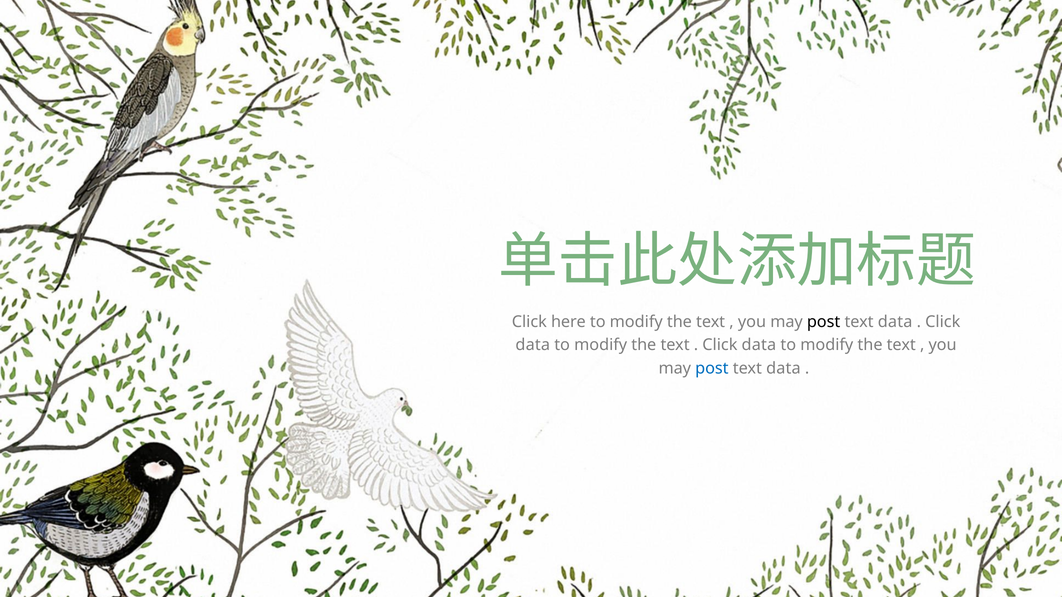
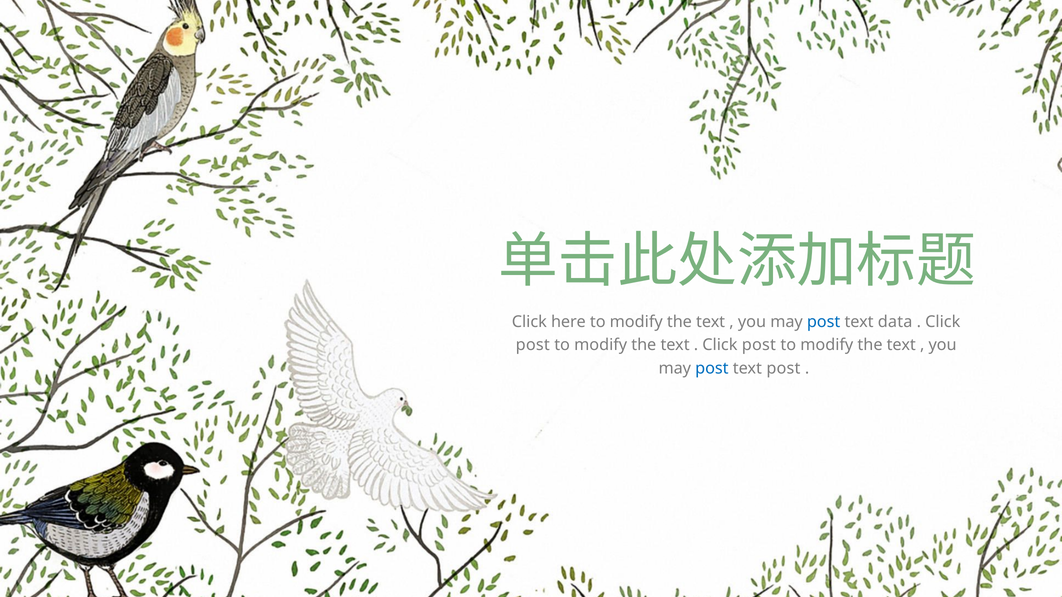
post at (824, 322) colour: black -> blue
data at (533, 345): data -> post
data at (759, 345): data -> post
data at (783, 369): data -> post
